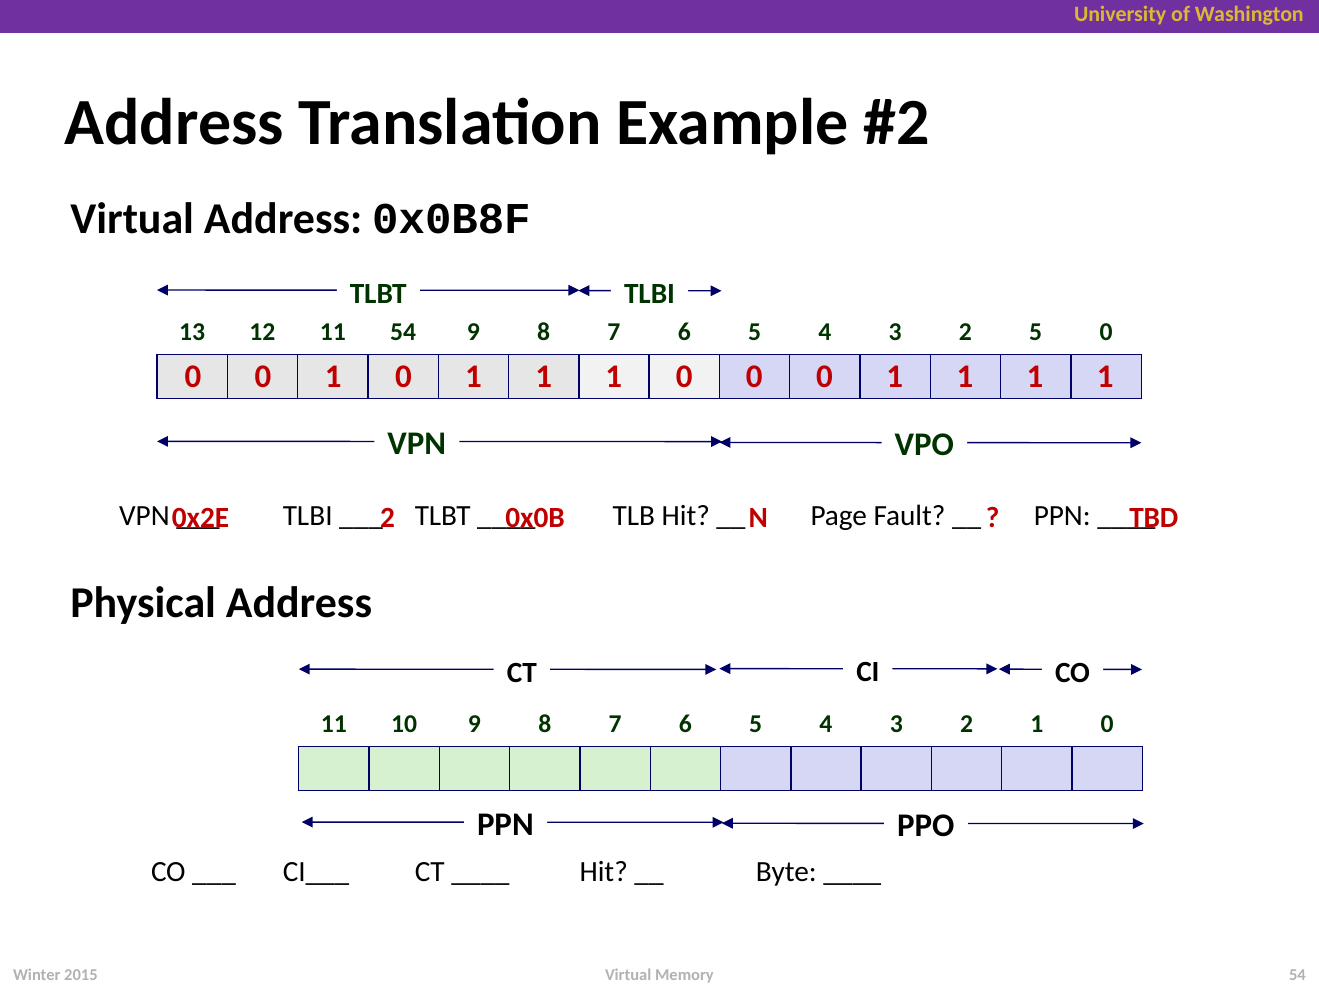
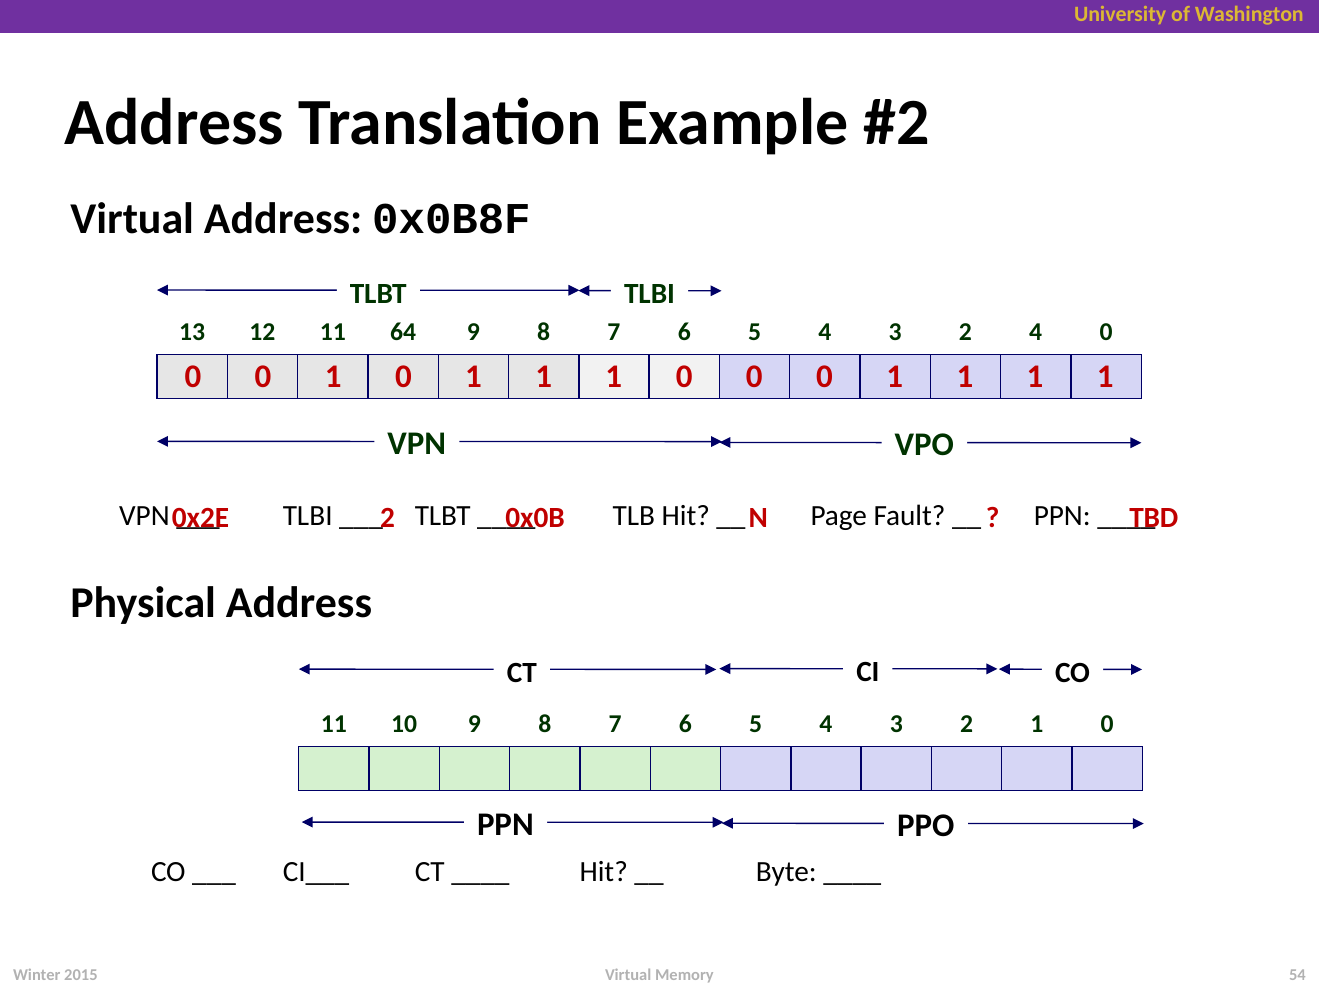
11 54: 54 -> 64
2 5: 5 -> 4
